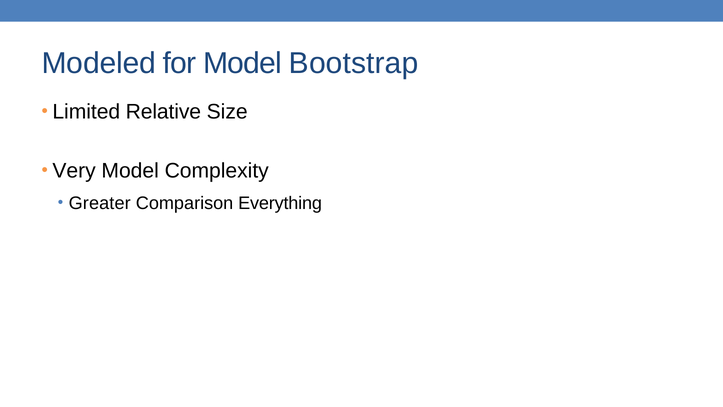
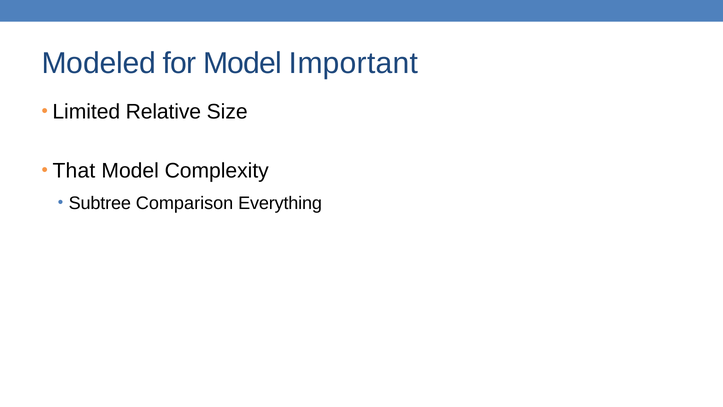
Bootstrap: Bootstrap -> Important
Very: Very -> That
Greater: Greater -> Subtree
